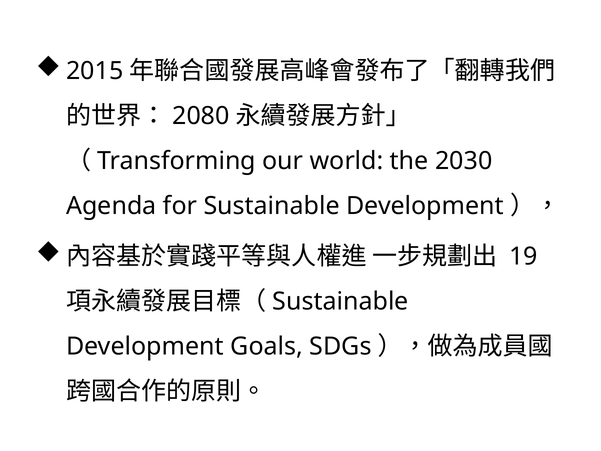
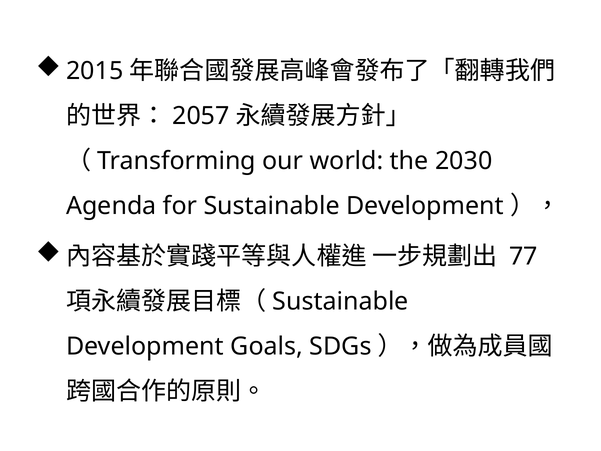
2080: 2080 -> 2057
19: 19 -> 77
